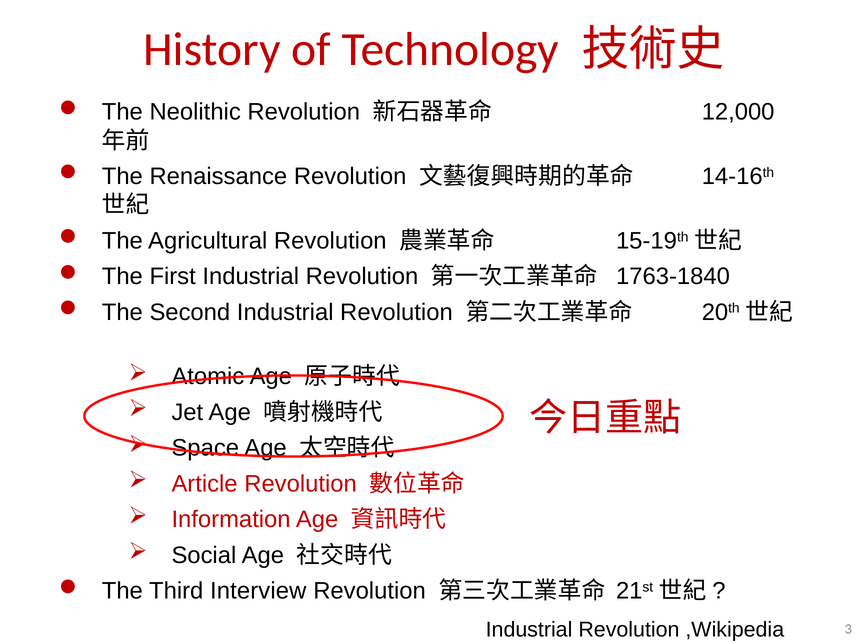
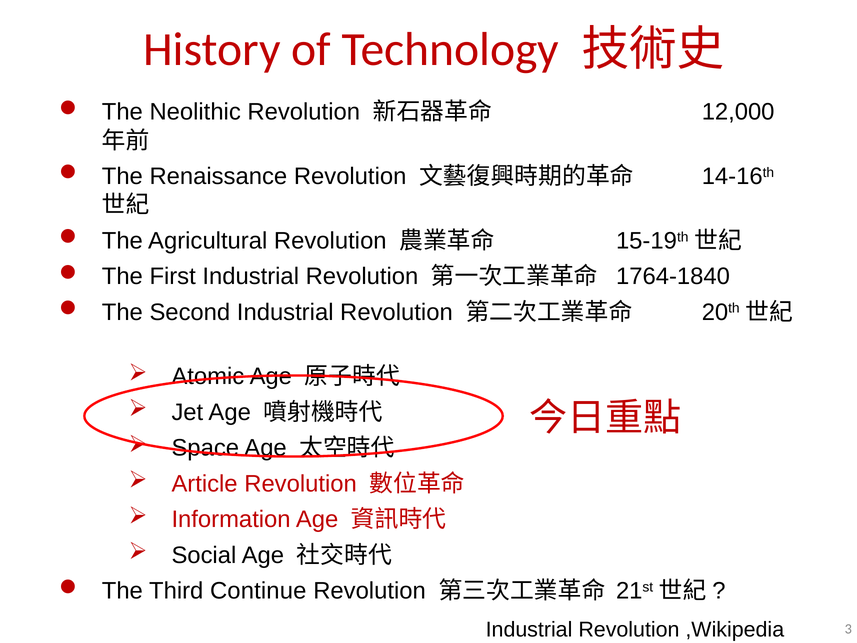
1763-1840: 1763-1840 -> 1764-1840
Interview: Interview -> Continue
